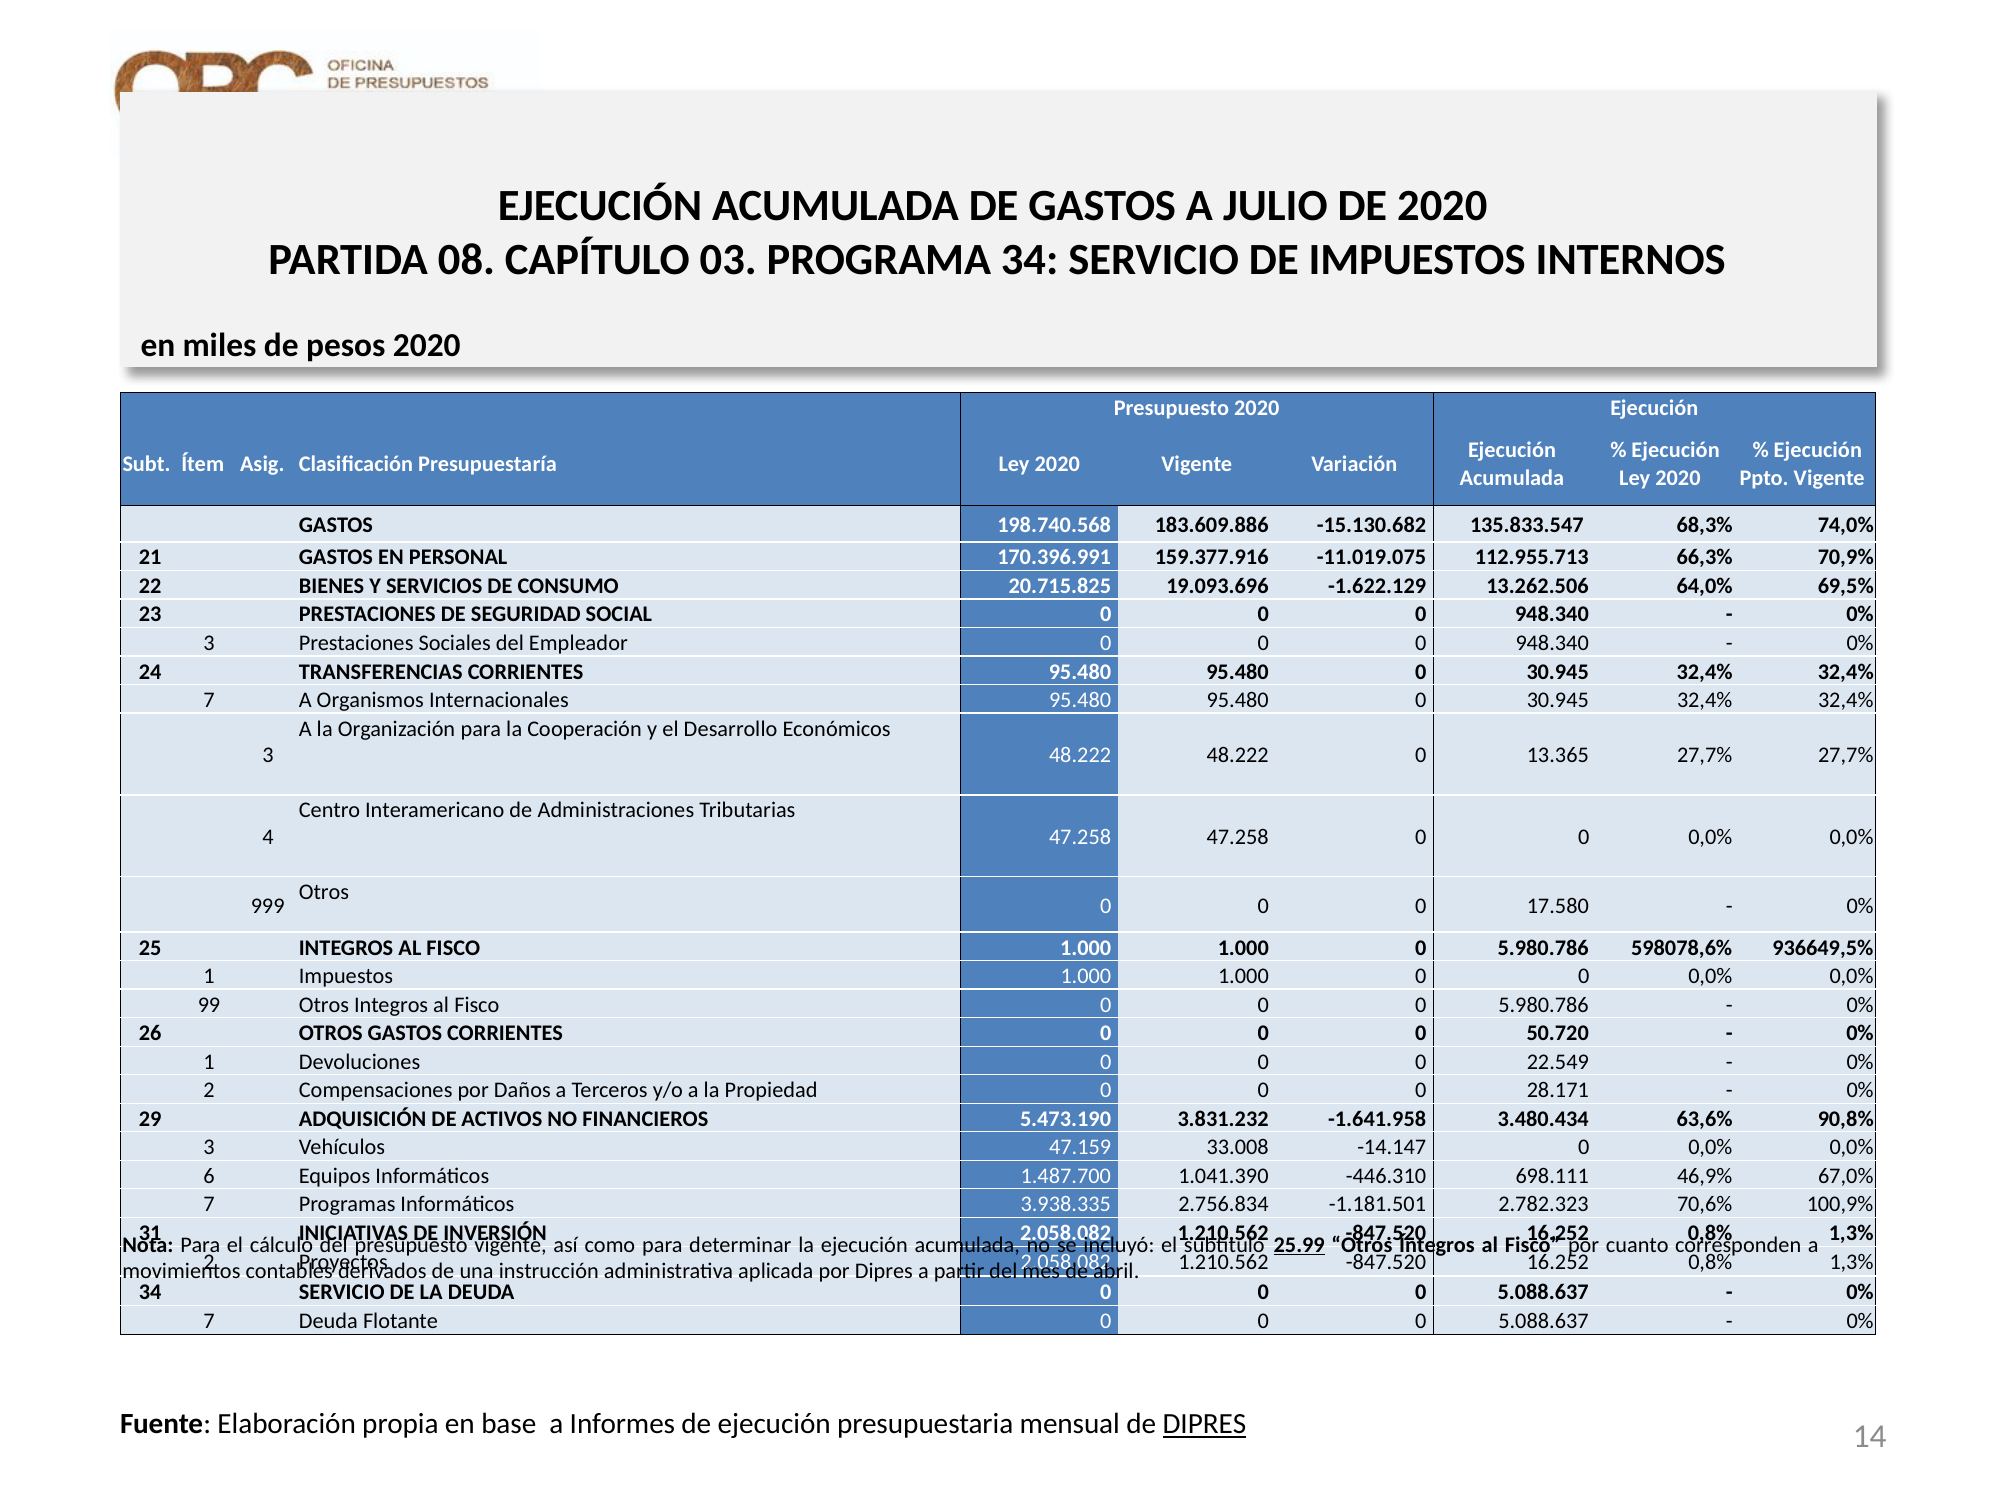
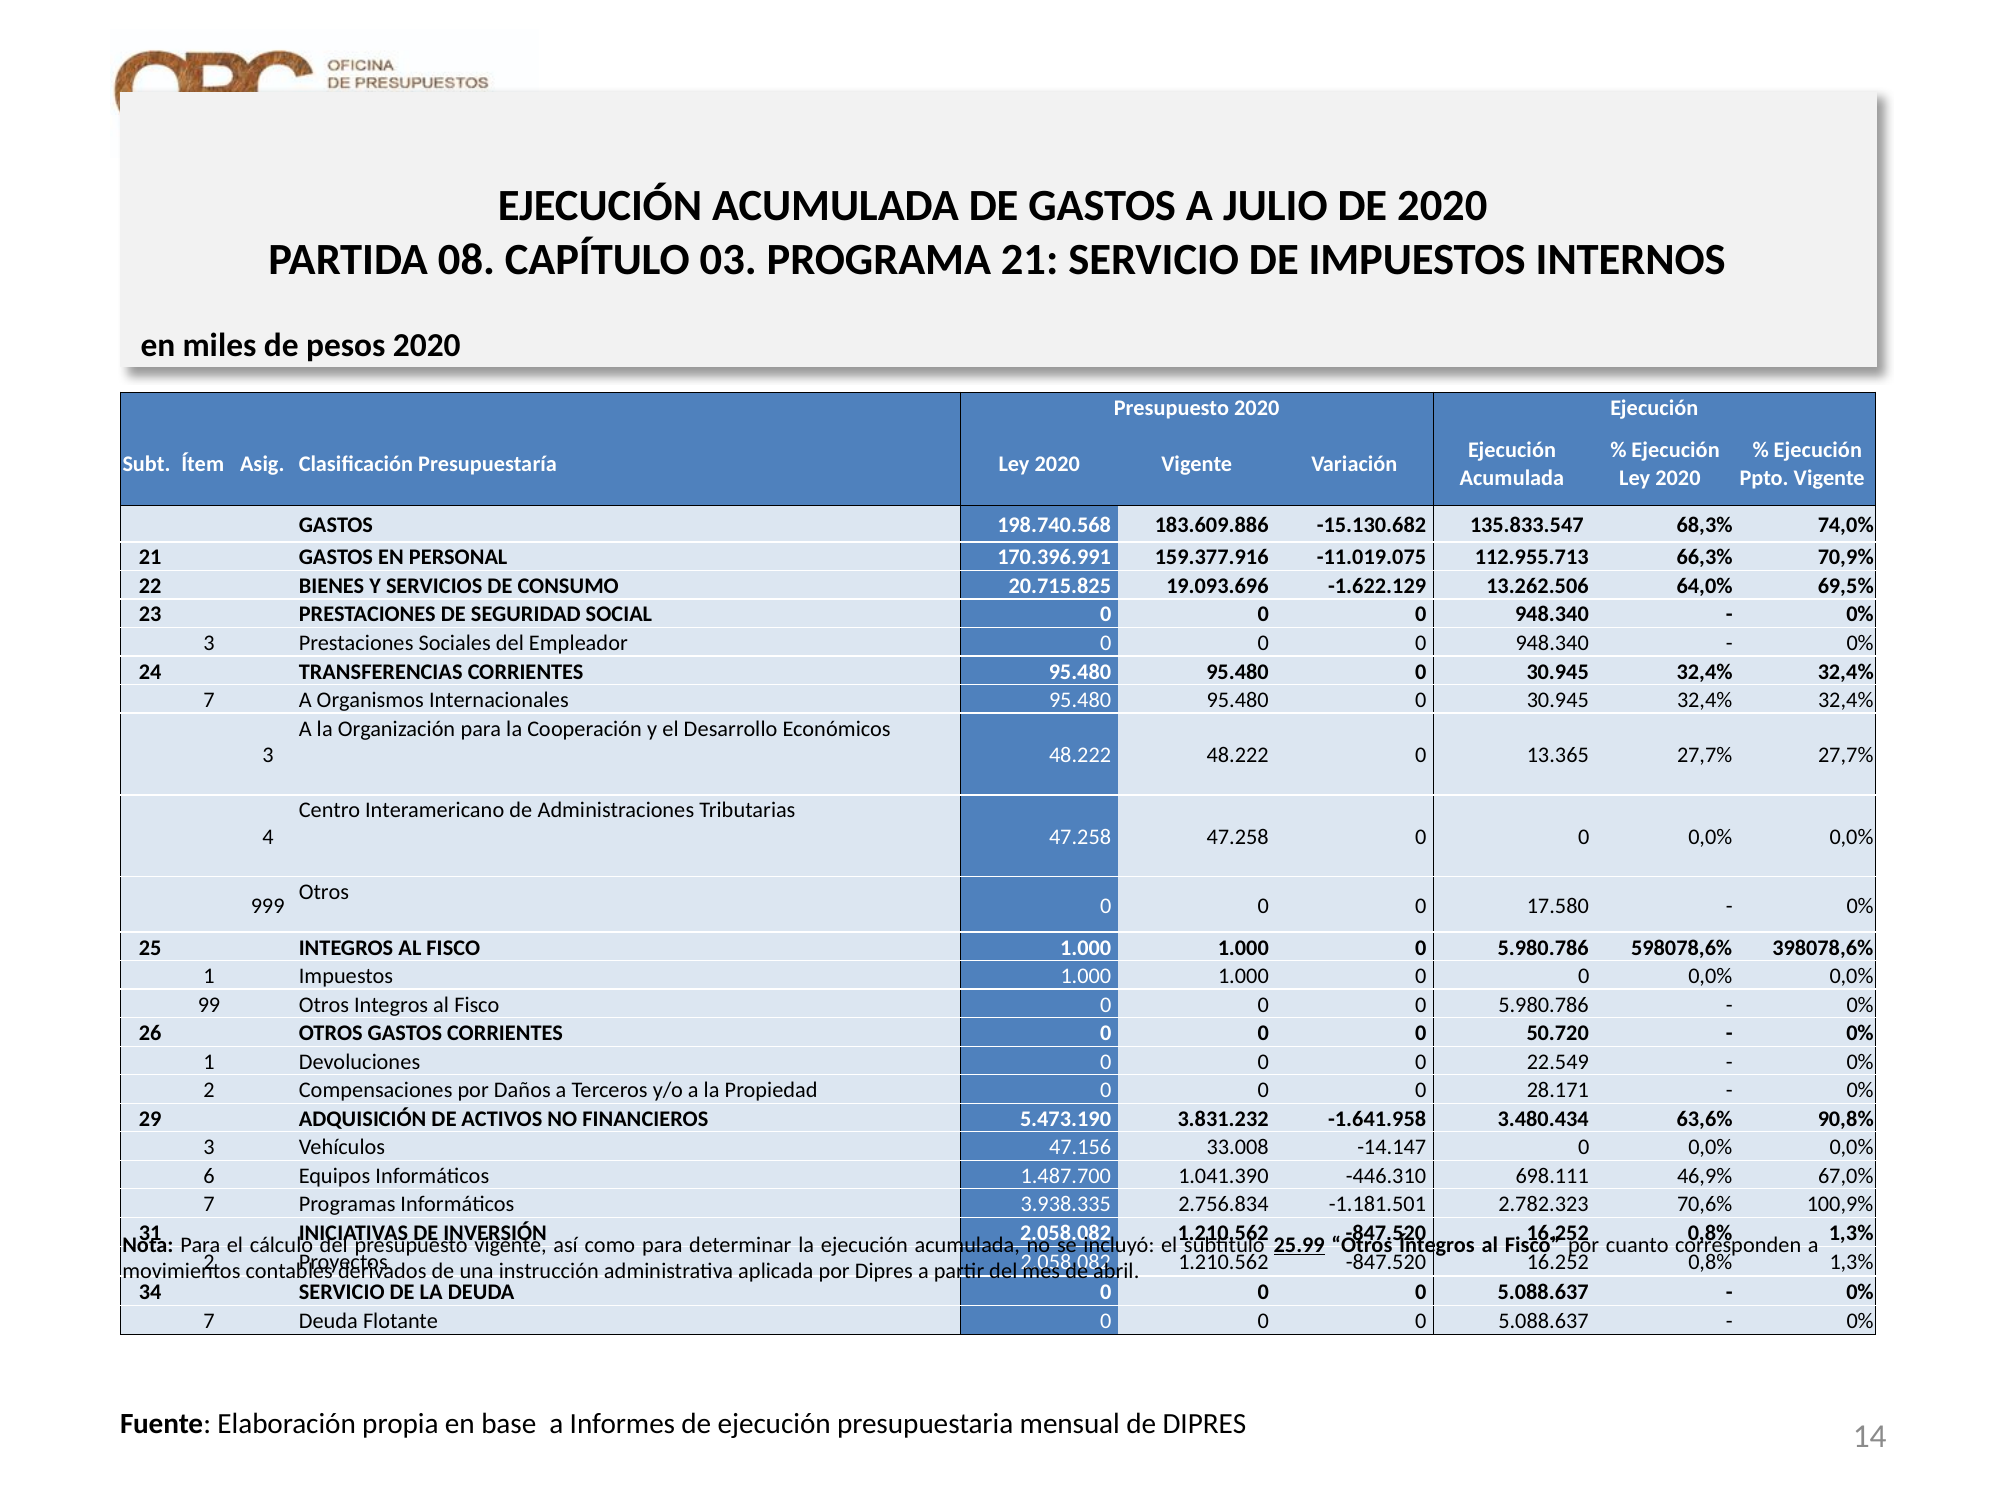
PROGRAMA 34: 34 -> 21
936649,5%: 936649,5% -> 398078,6%
47.159: 47.159 -> 47.156
DIPRES at (1204, 1425) underline: present -> none
